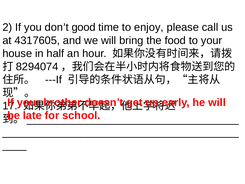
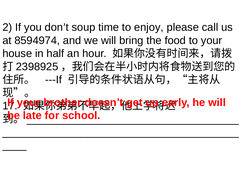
good: good -> soup
4317605: 4317605 -> 8594974
8294074: 8294074 -> 2398925
